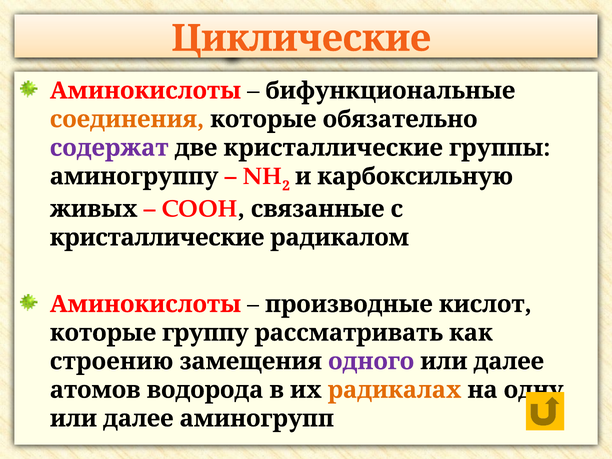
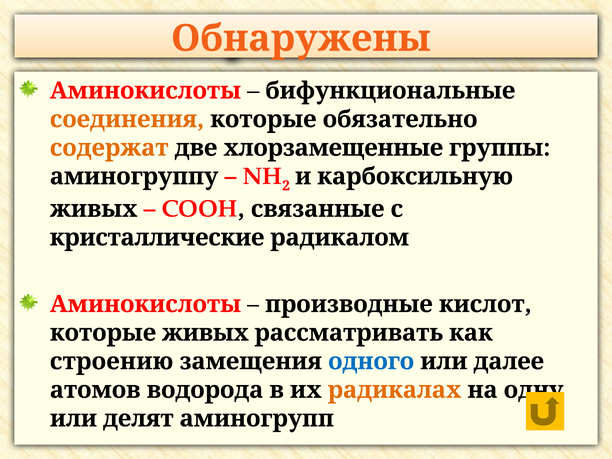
Циклические: Циклические -> Обнаружены
содержат colour: purple -> orange
две кристаллические: кристаллические -> хлорзамещенные
которые группу: группу -> живых
одного colour: purple -> blue
далее at (138, 419): далее -> делят
